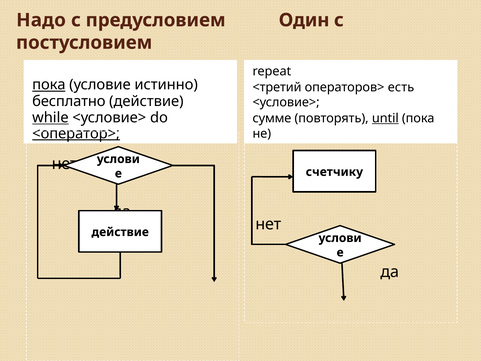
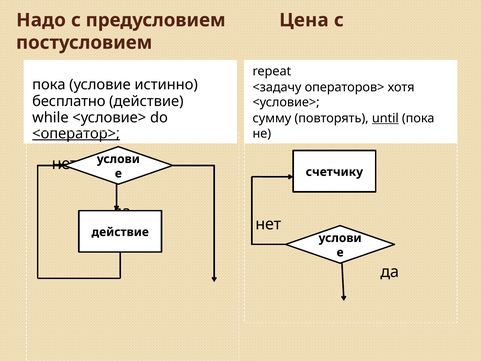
Один: Один -> Цена
пока at (49, 85) underline: present -> none
<третий: <третий -> <задачу
есть: есть -> хотя
while underline: present -> none
сумме: сумме -> сумму
